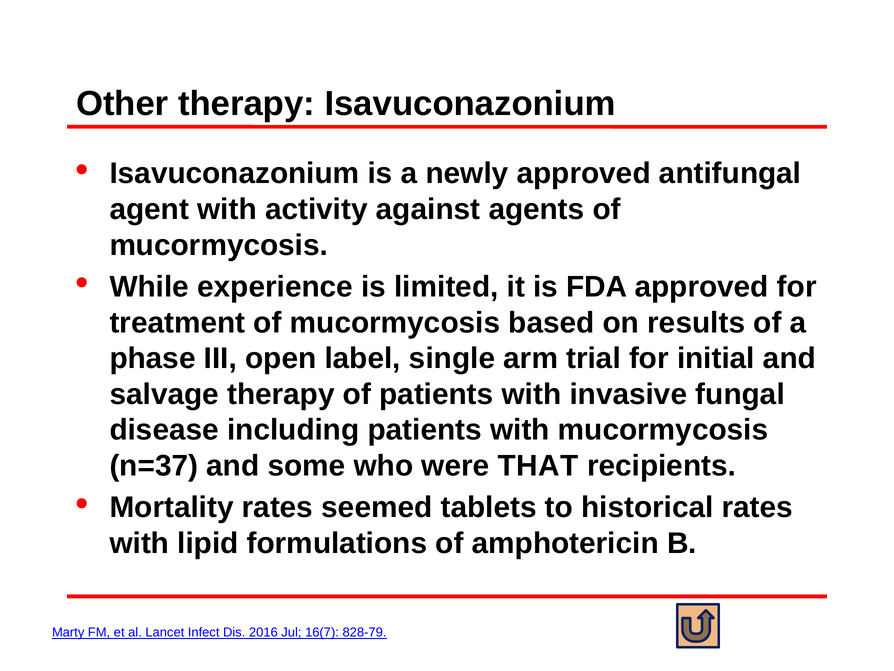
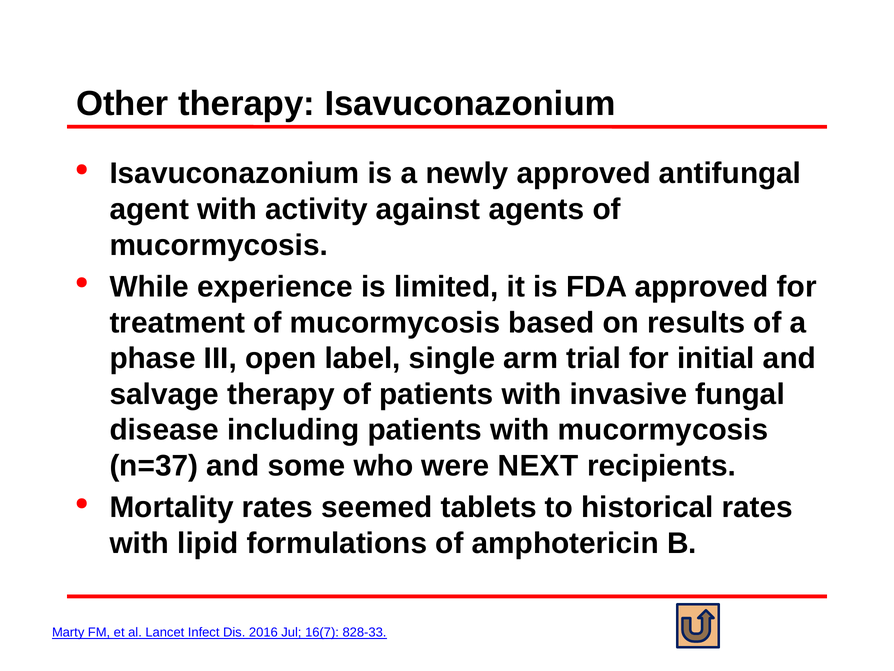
THAT: THAT -> NEXT
828-79: 828-79 -> 828-33
